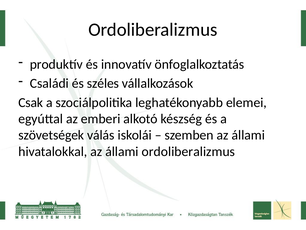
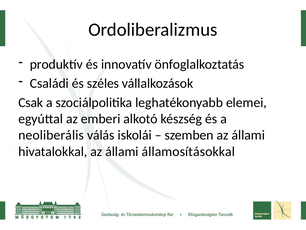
szövetségek: szövetségek -> neoliberális
állami ordoliberalizmus: ordoliberalizmus -> államosításokkal
